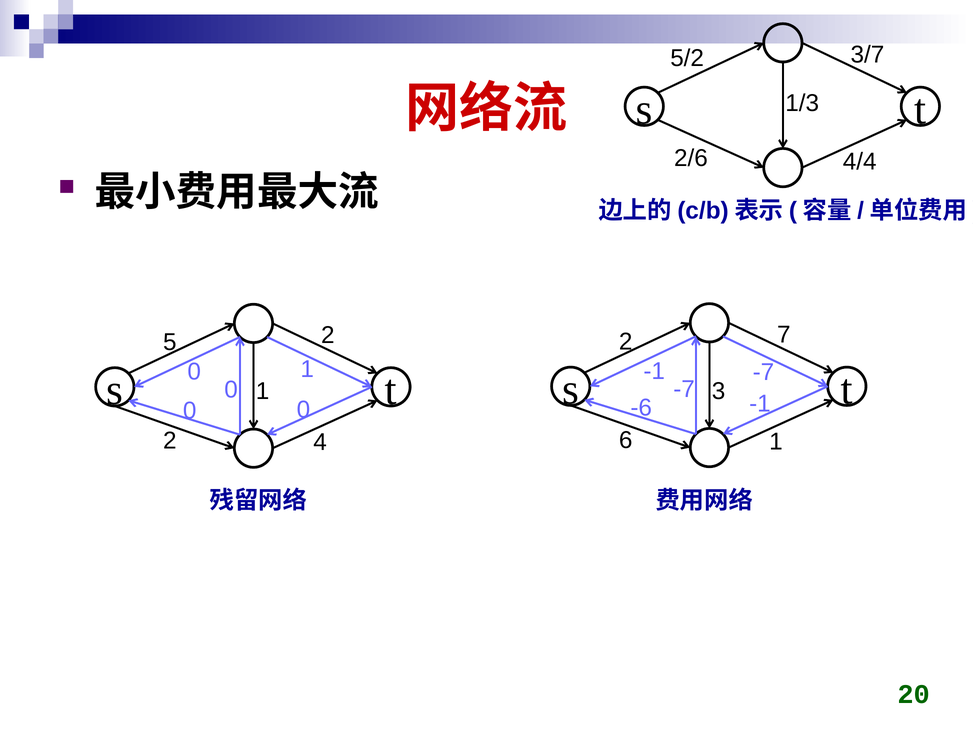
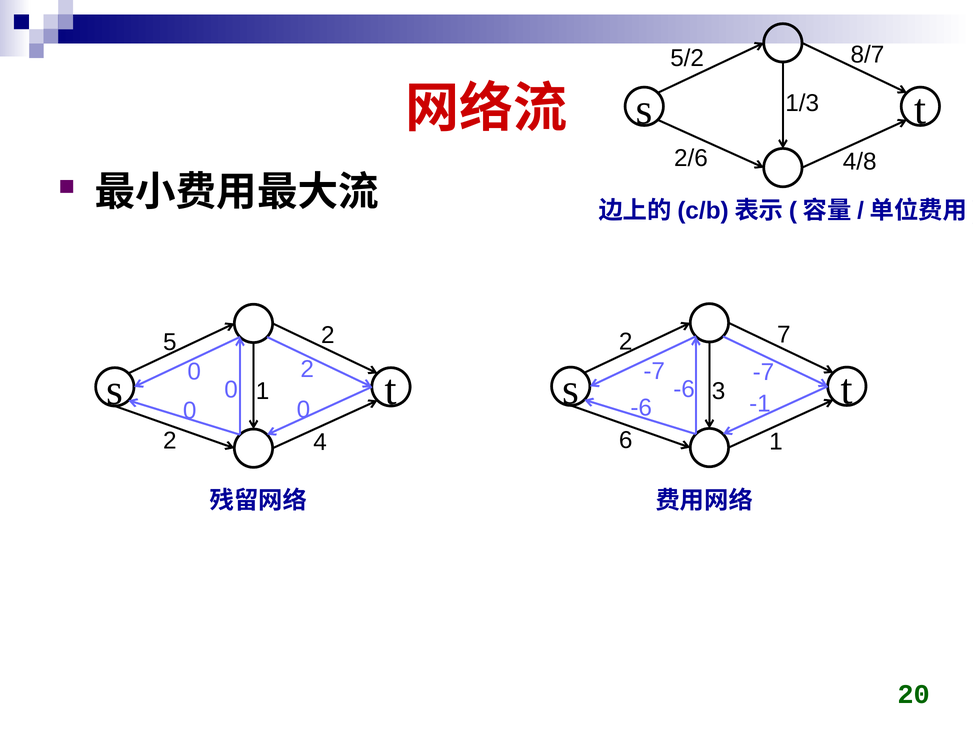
3/7: 3/7 -> 8/7
4/4: 4/4 -> 4/8
-1 at (654, 371): -1 -> -7
0 1: 1 -> 2
-7 at (684, 389): -7 -> -6
